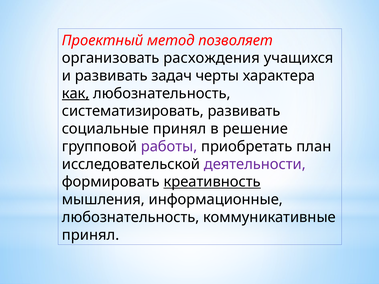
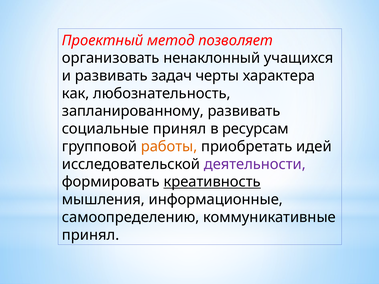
расхождения: расхождения -> ненаклонный
как underline: present -> none
систематизировать: систематизировать -> запланированному
решение: решение -> ресурсам
работы colour: purple -> orange
план: план -> идей
любознательность at (131, 217): любознательность -> самоопределению
